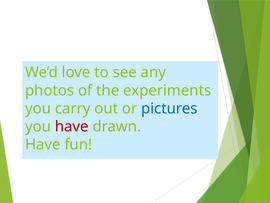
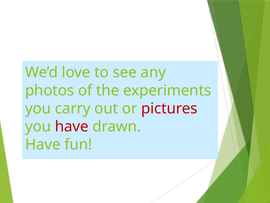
pictures colour: blue -> red
